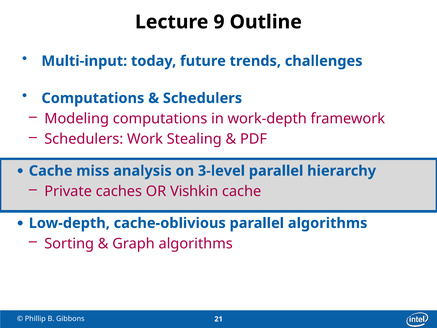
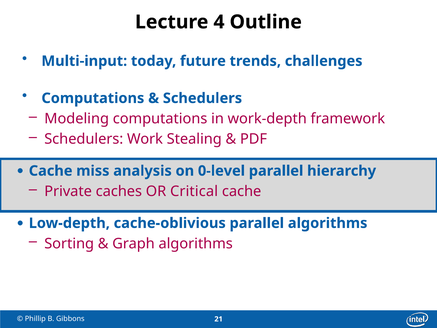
9: 9 -> 4
3-level: 3-level -> 0-level
Vishkin: Vishkin -> Critical
